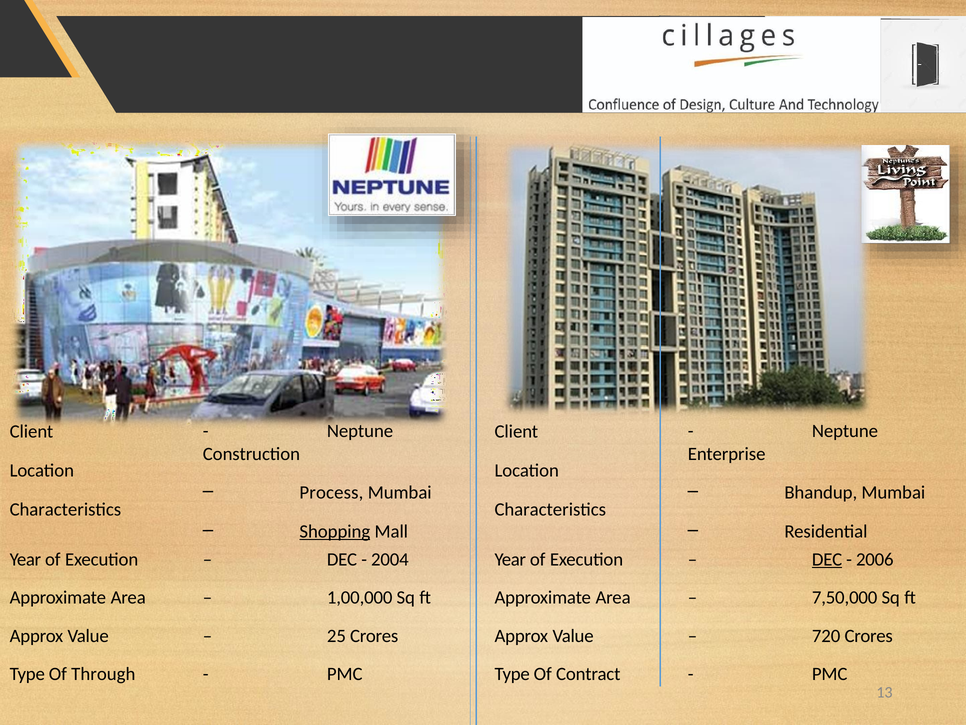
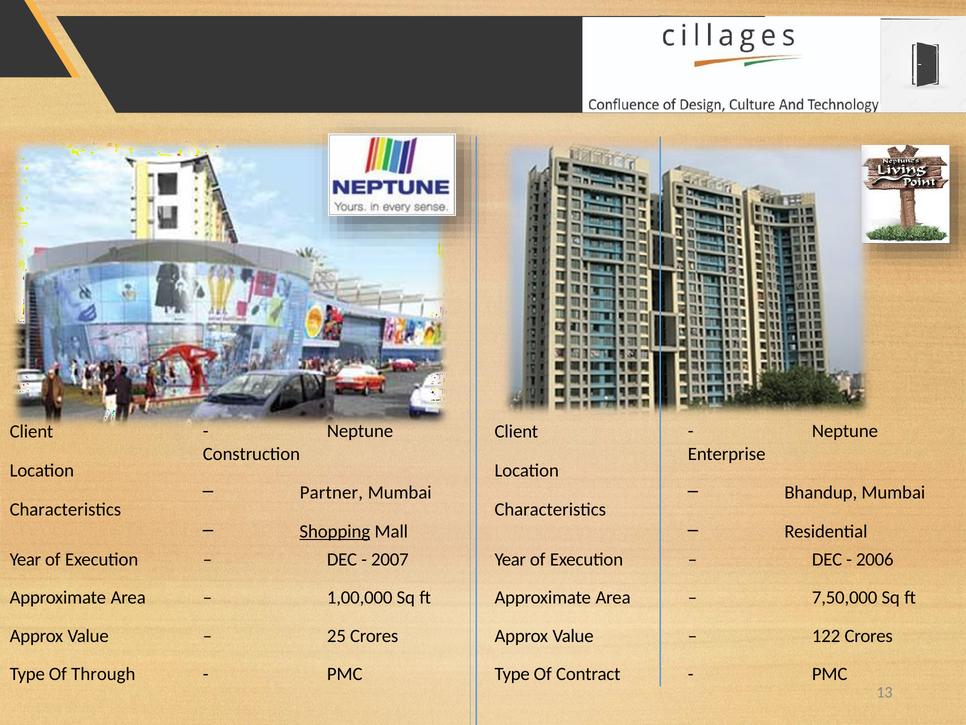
Process: Process -> Partner
2004: 2004 -> 2007
DEC at (827, 559) underline: present -> none
720: 720 -> 122
